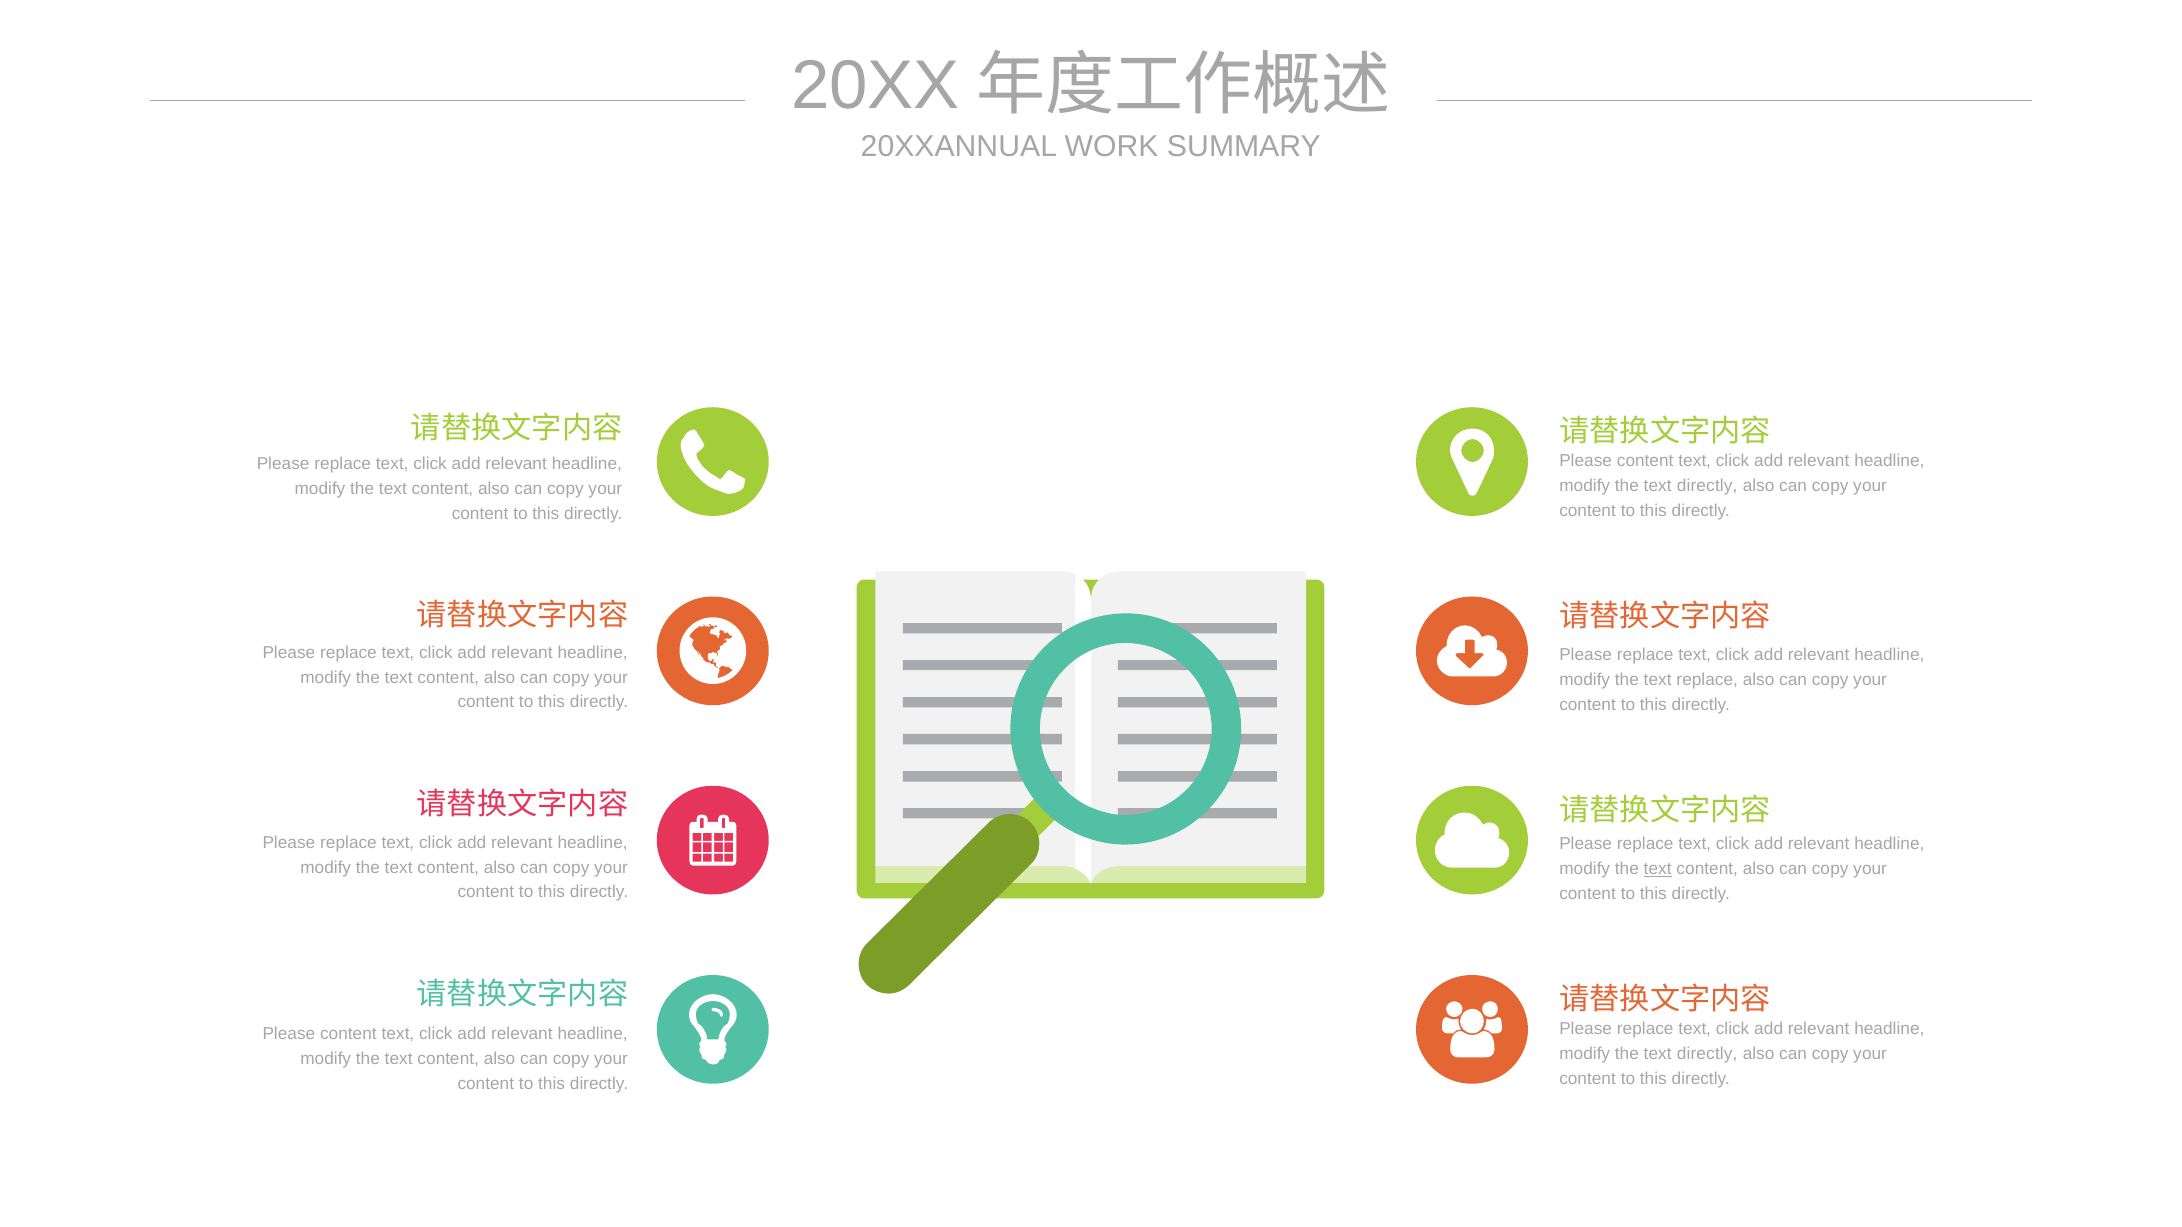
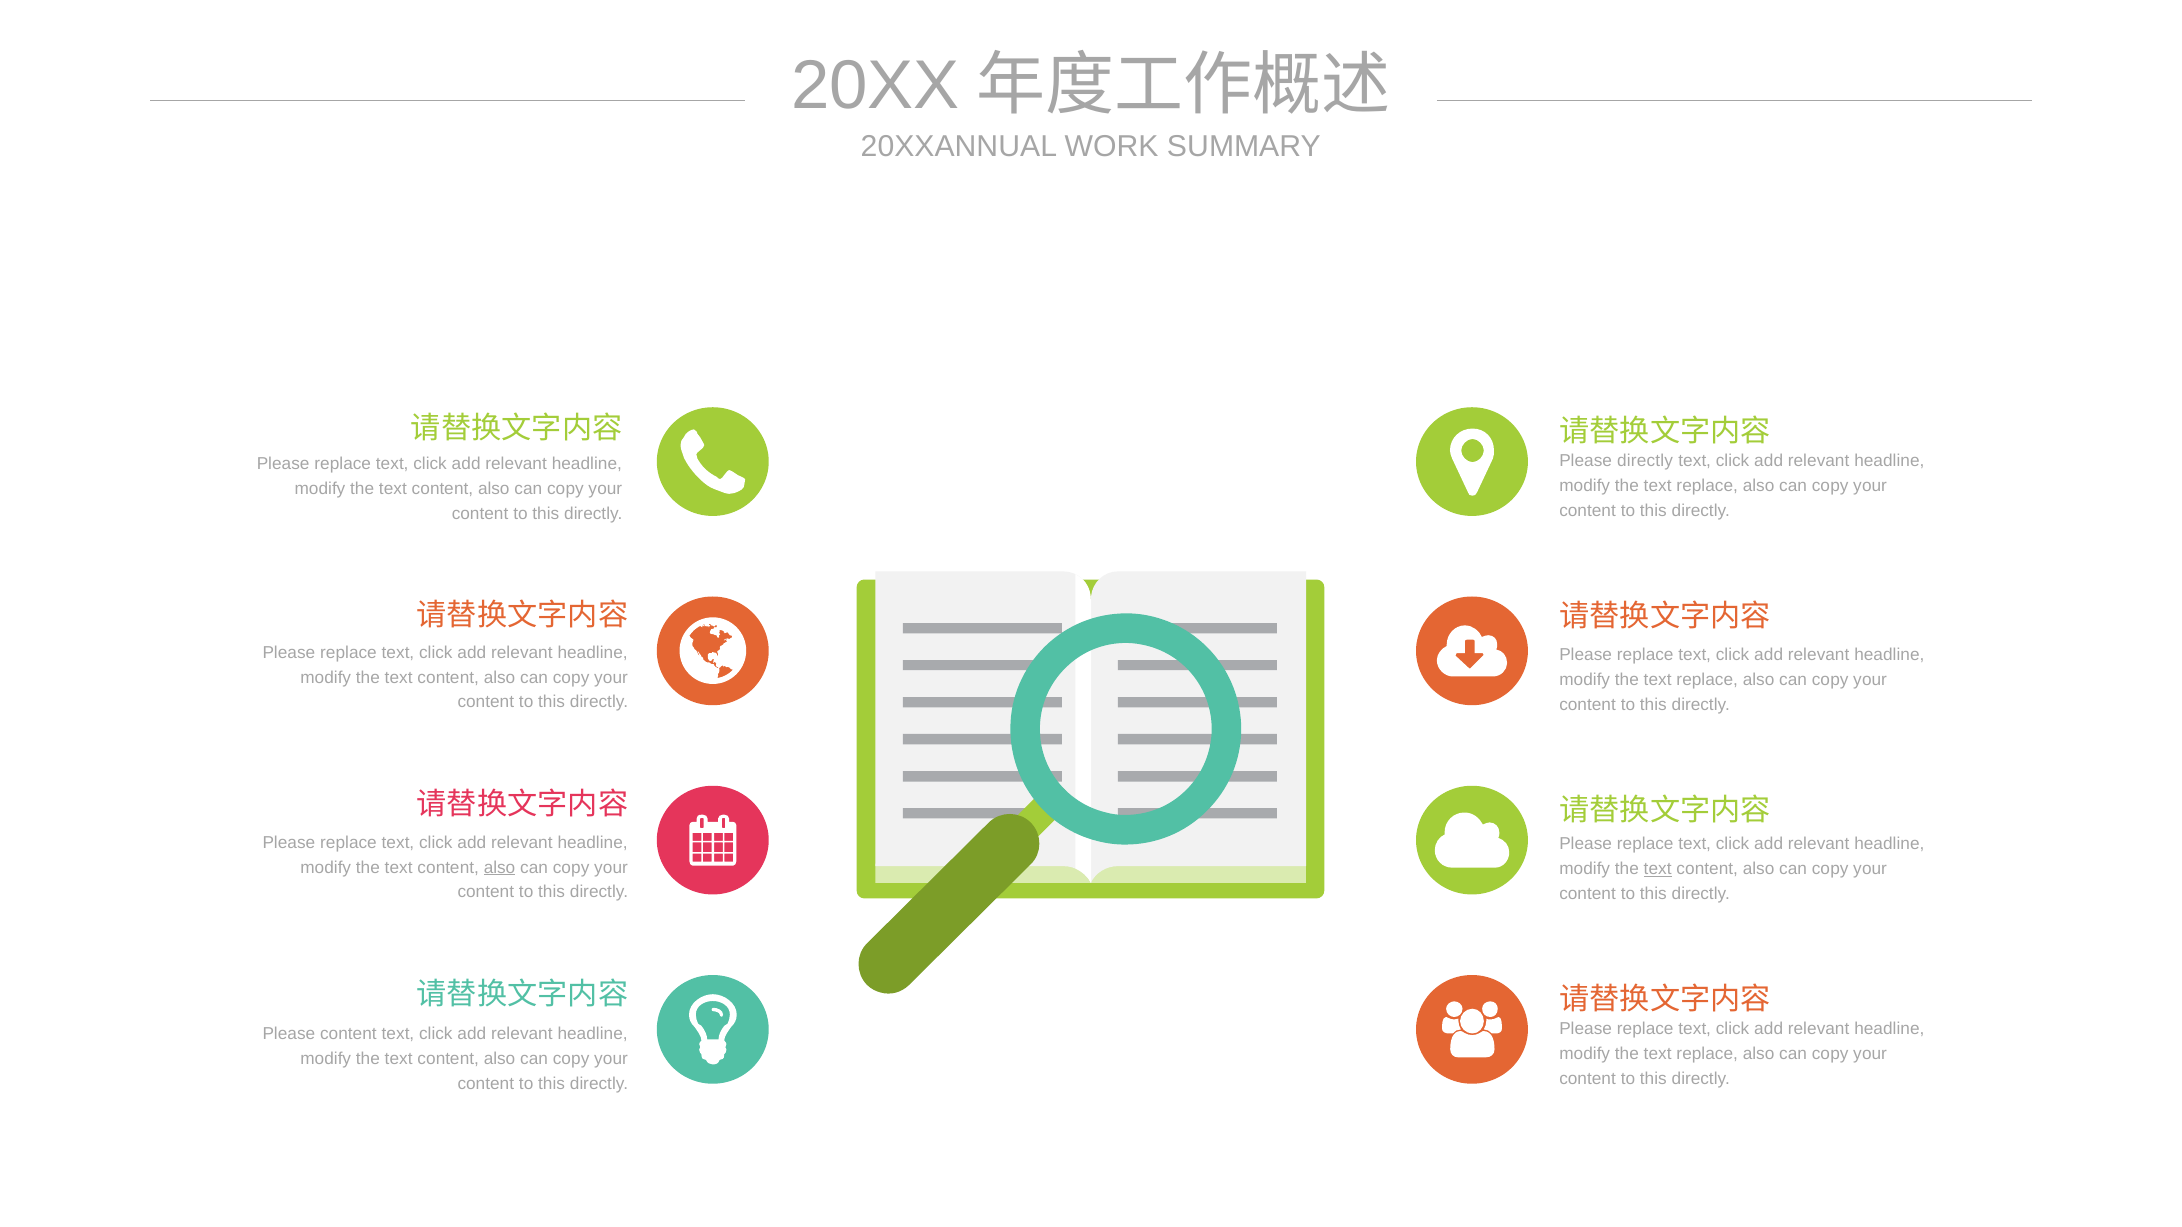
content at (1645, 461): content -> directly
directly at (1707, 486): directly -> replace
also at (500, 868) underline: none -> present
directly at (1707, 1054): directly -> replace
